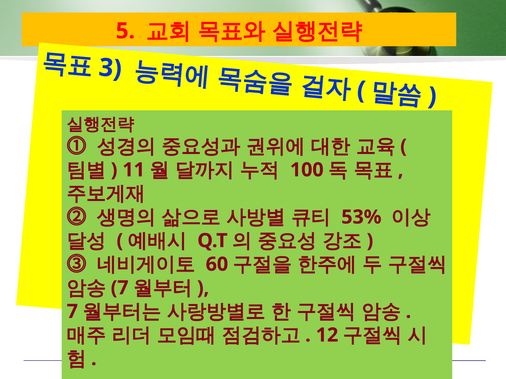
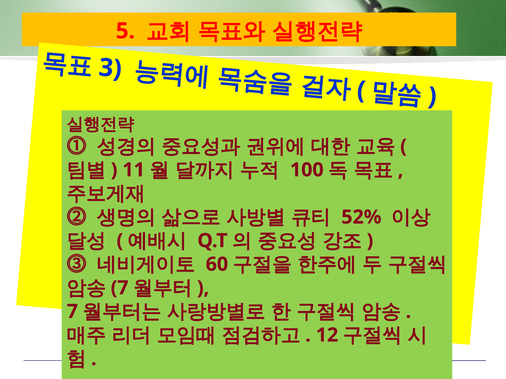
53%: 53% -> 52%
